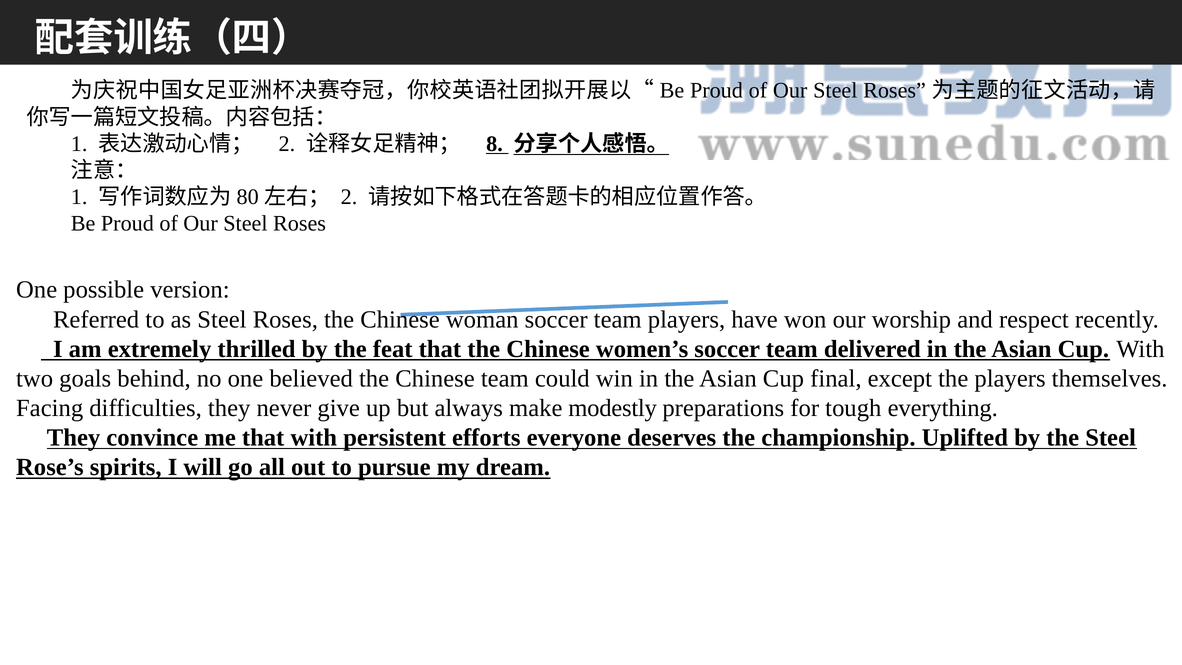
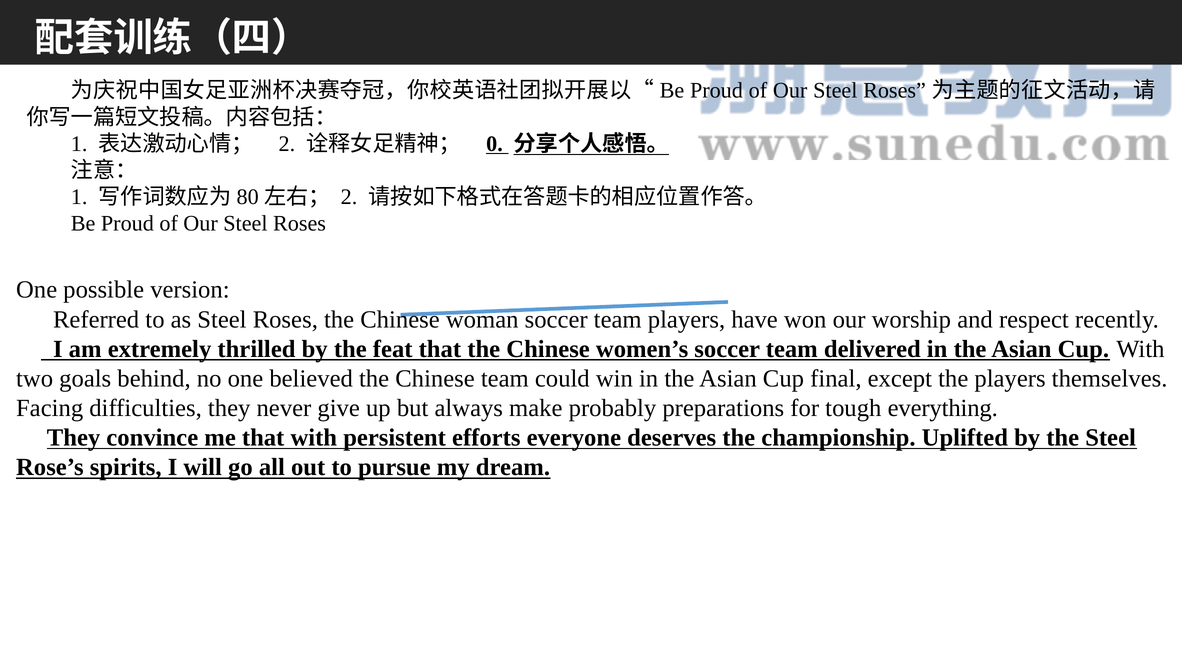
8: 8 -> 0
modestly: modestly -> probably
